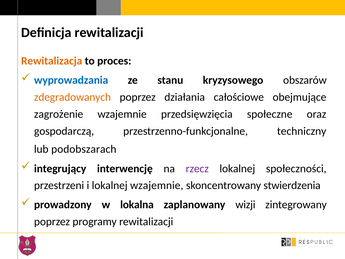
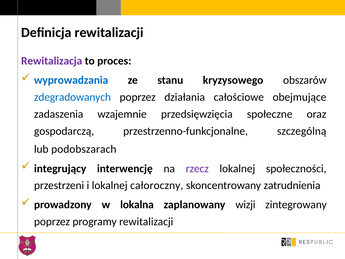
Rewitalizacja colour: orange -> purple
zdegradowanych colour: orange -> blue
zagrożenie: zagrożenie -> zadaszenia
techniczny: techniczny -> szczególną
lokalnej wzajemnie: wzajemnie -> całoroczny
stwierdzenia: stwierdzenia -> zatrudnienia
